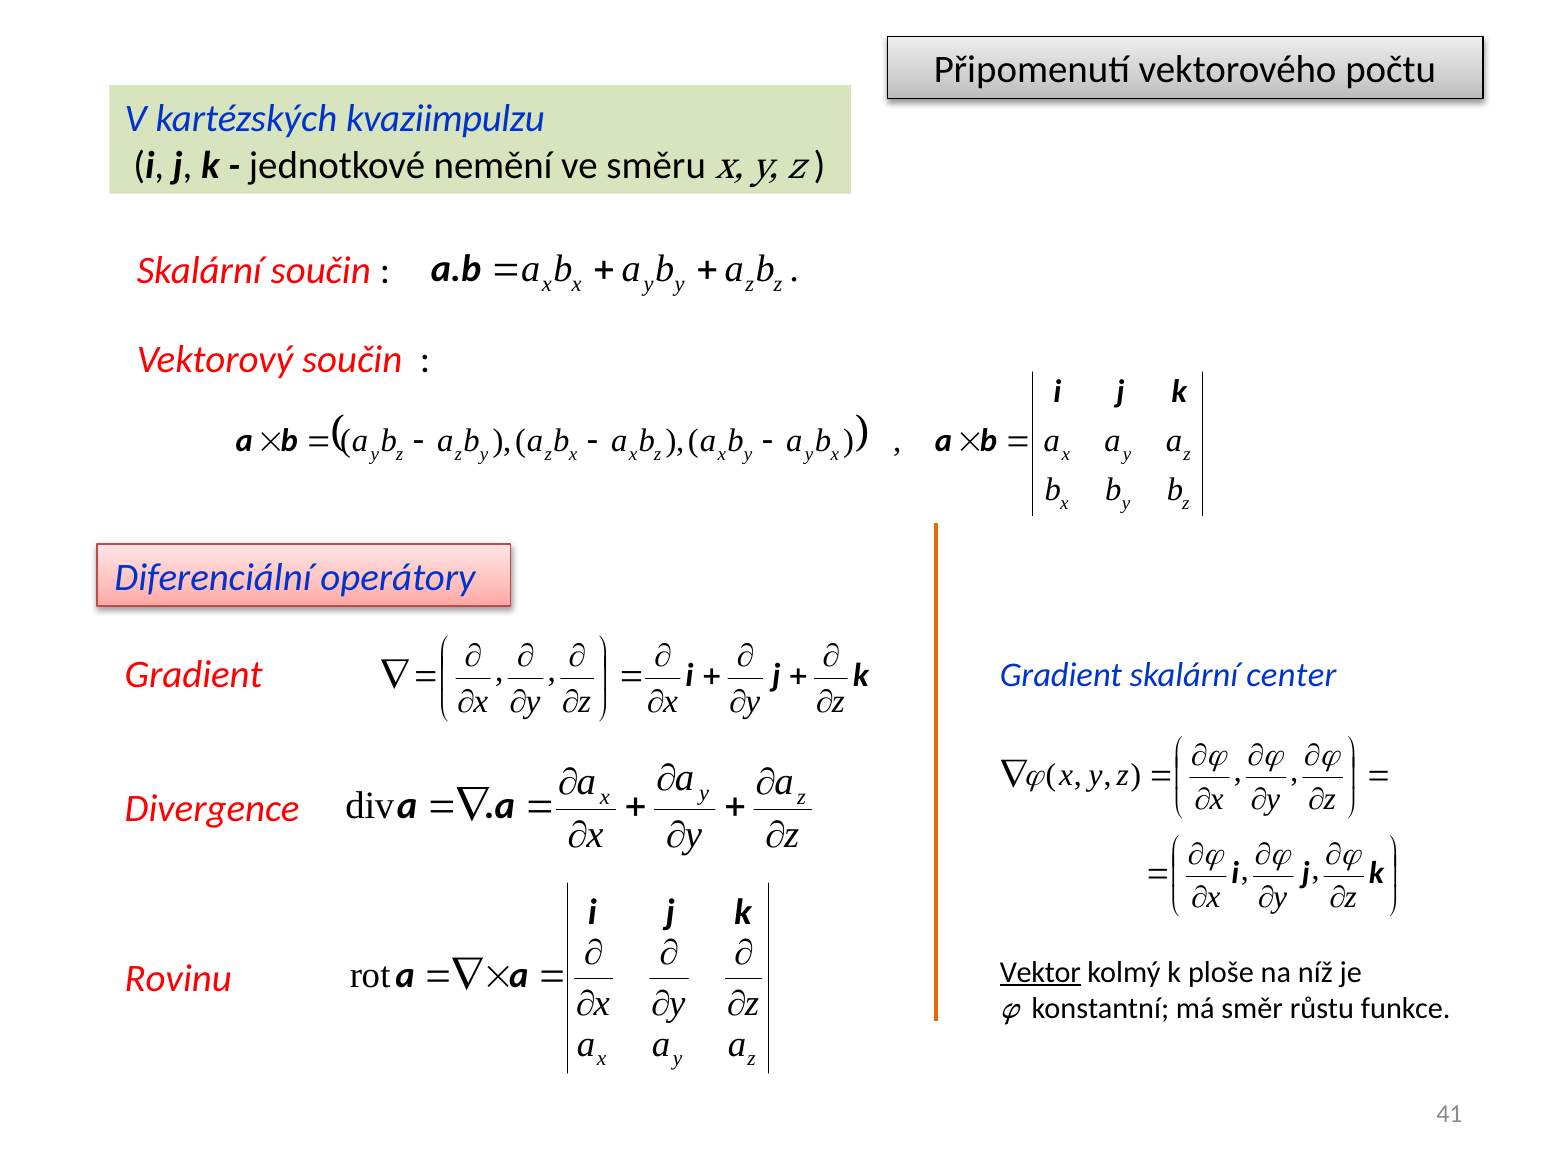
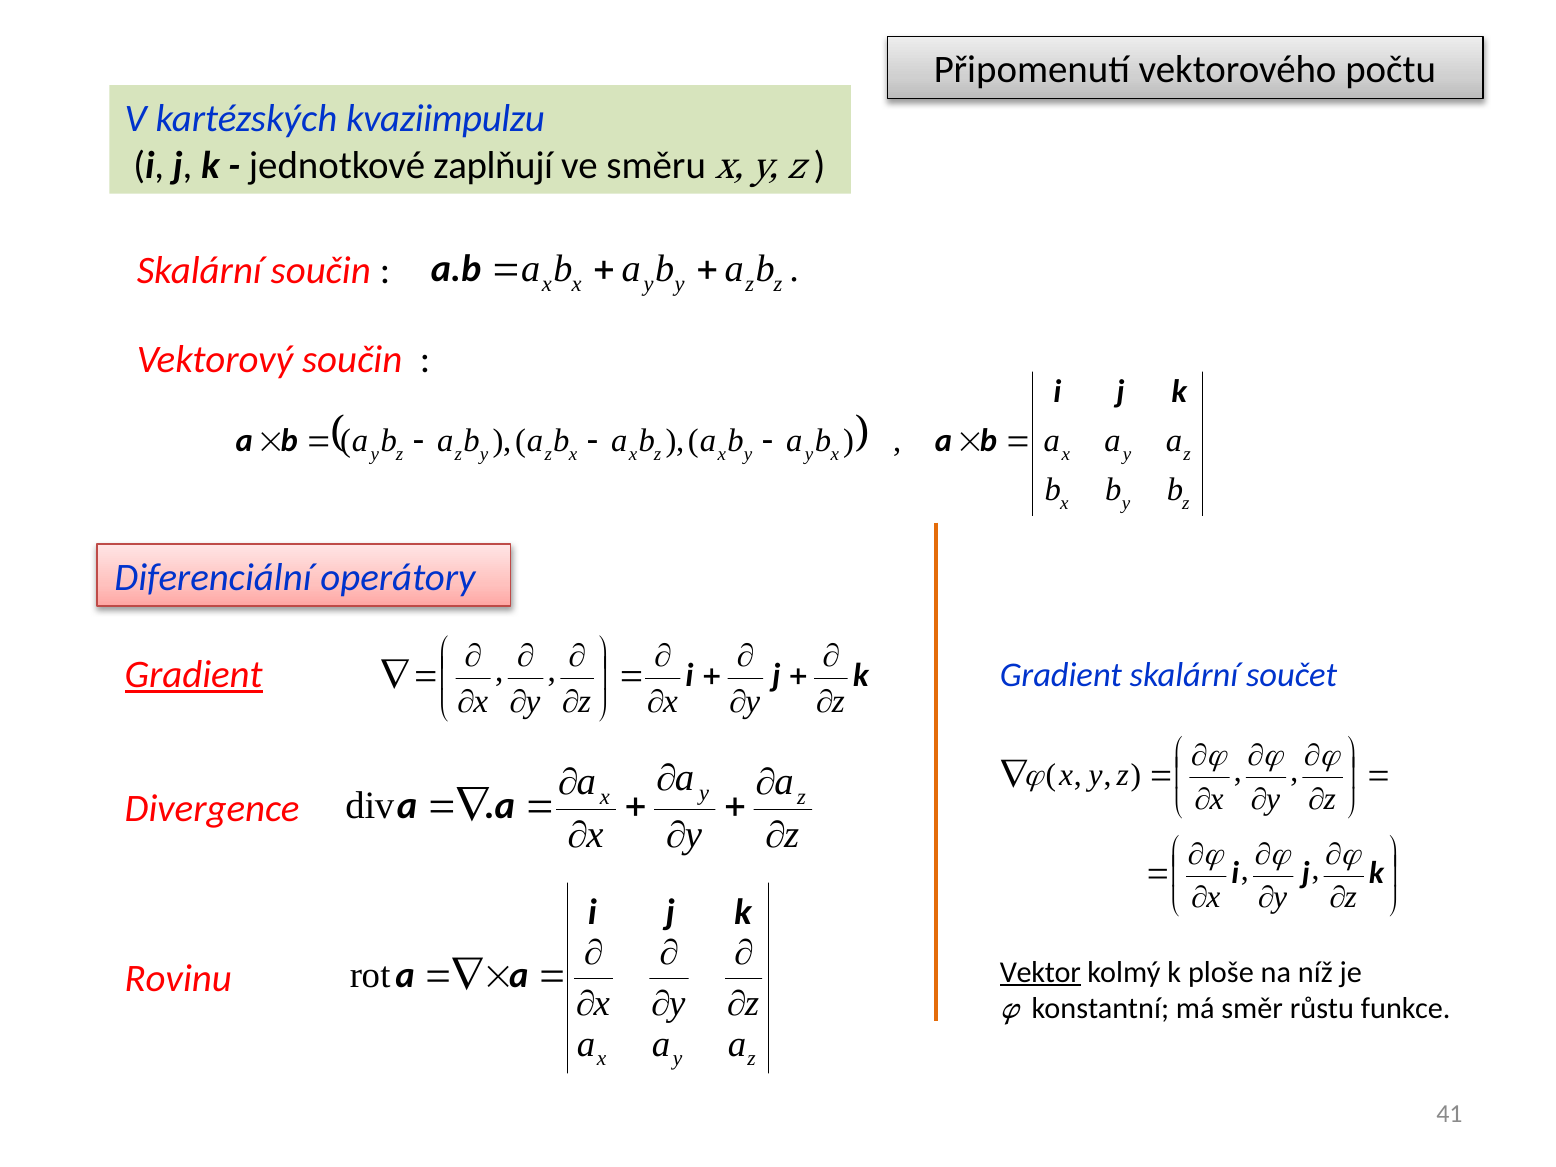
nemění: nemění -> zaplňují
Gradient at (194, 675) underline: none -> present
center: center -> součet
